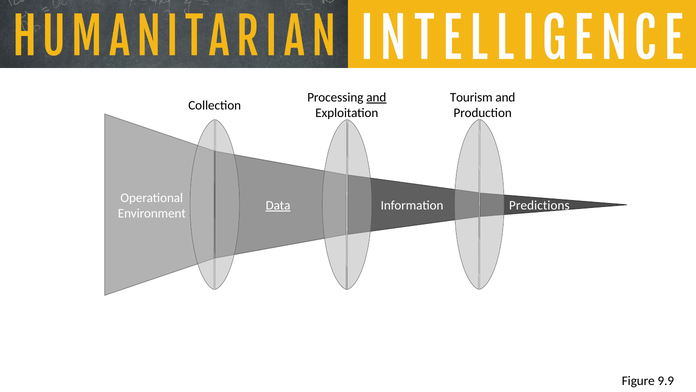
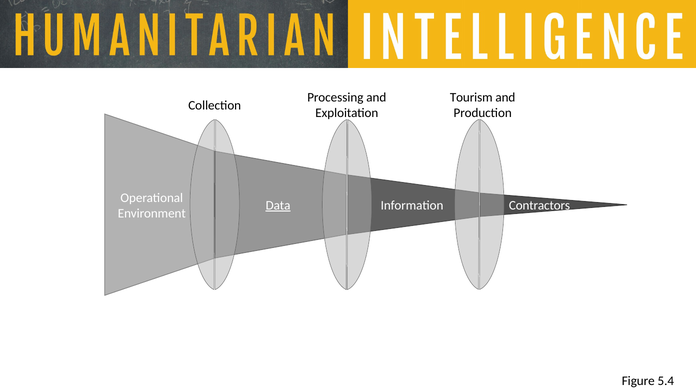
and at (376, 97) underline: present -> none
Predictions: Predictions -> Contractors
9.9: 9.9 -> 5.4
